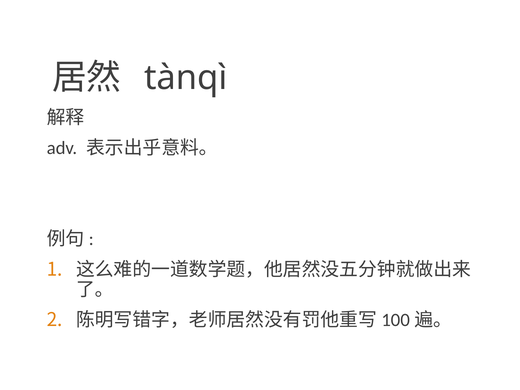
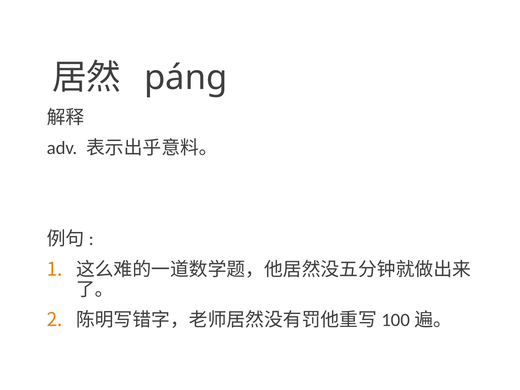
tànqì: tànqì -> páng
